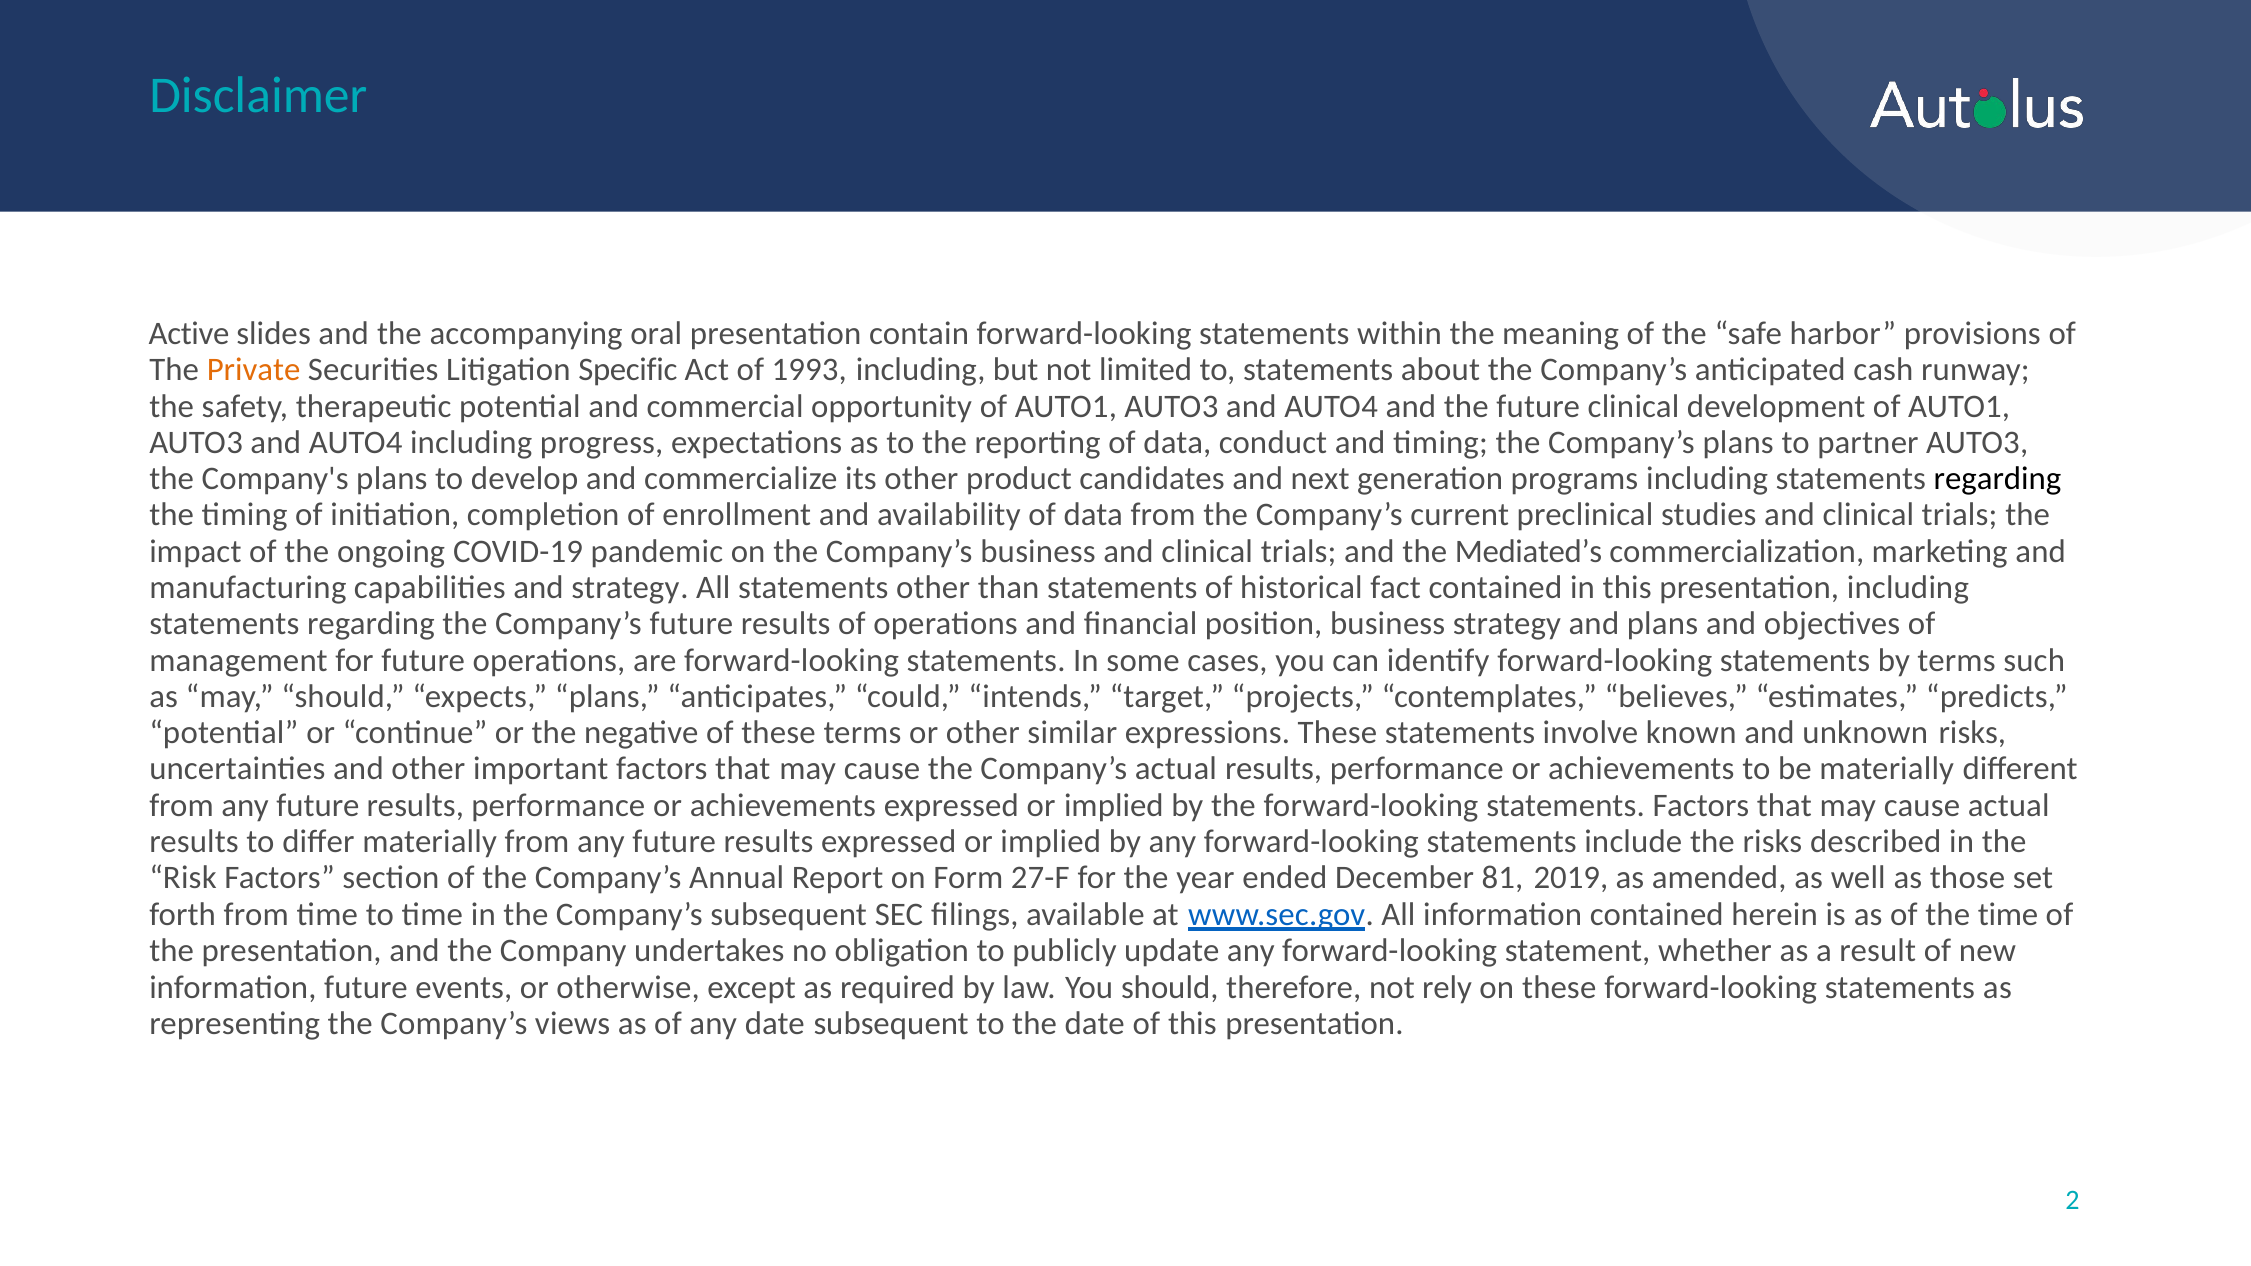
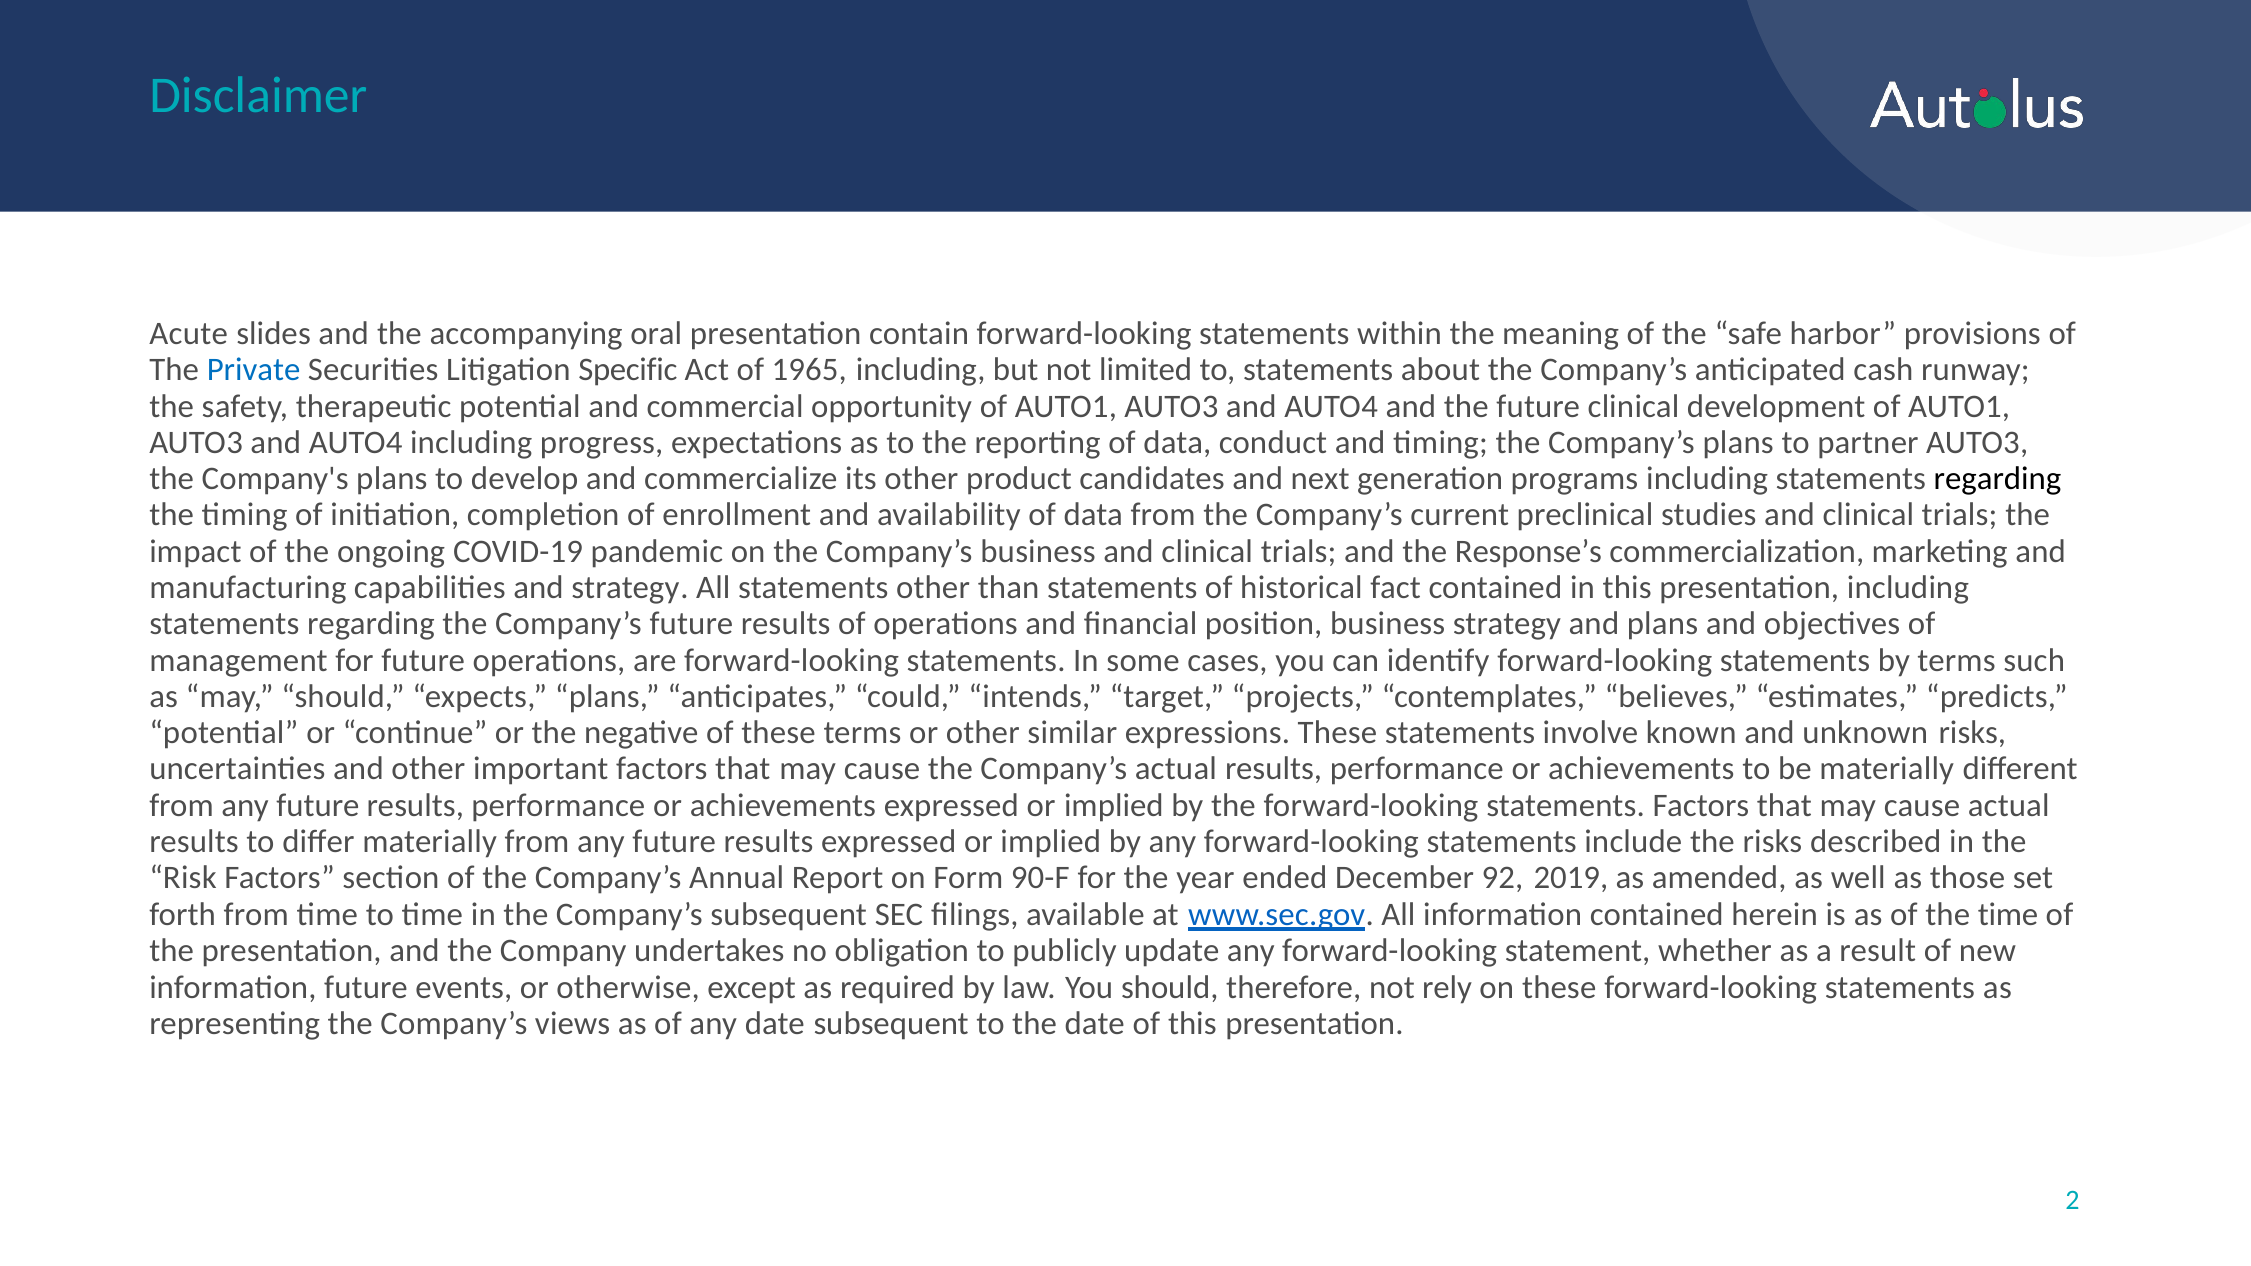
Active: Active -> Acute
Private colour: orange -> blue
1993: 1993 -> 1965
Mediated’s: Mediated’s -> Response’s
27-F: 27-F -> 90-F
81: 81 -> 92
